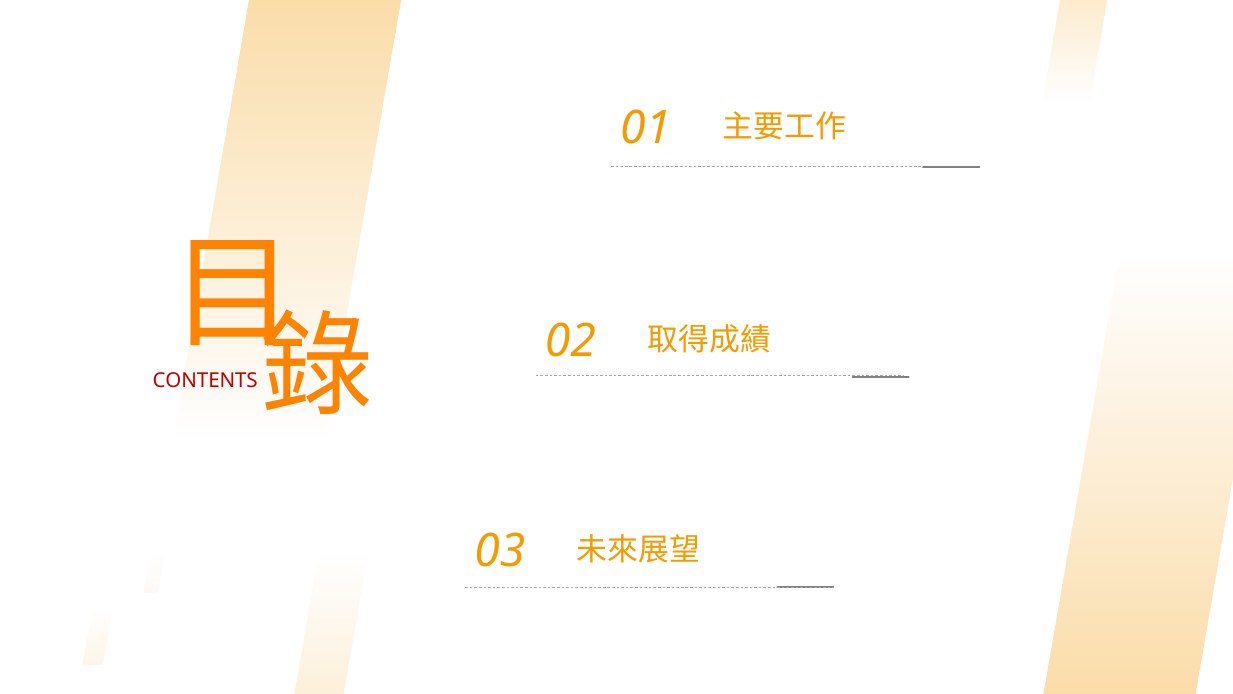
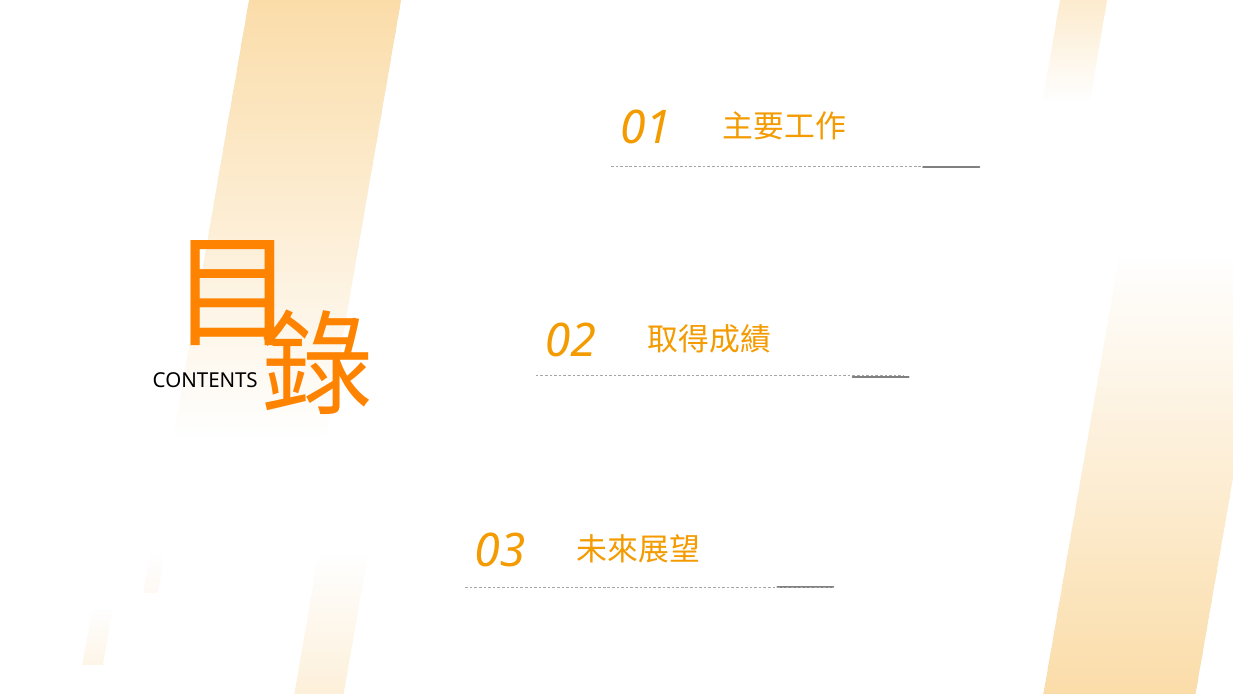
CONTENTS colour: red -> black
